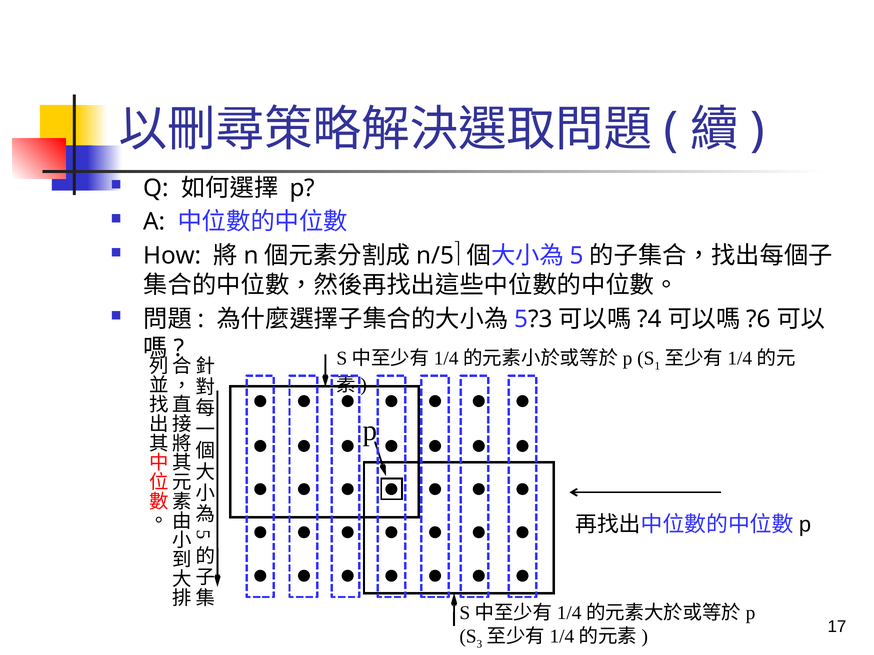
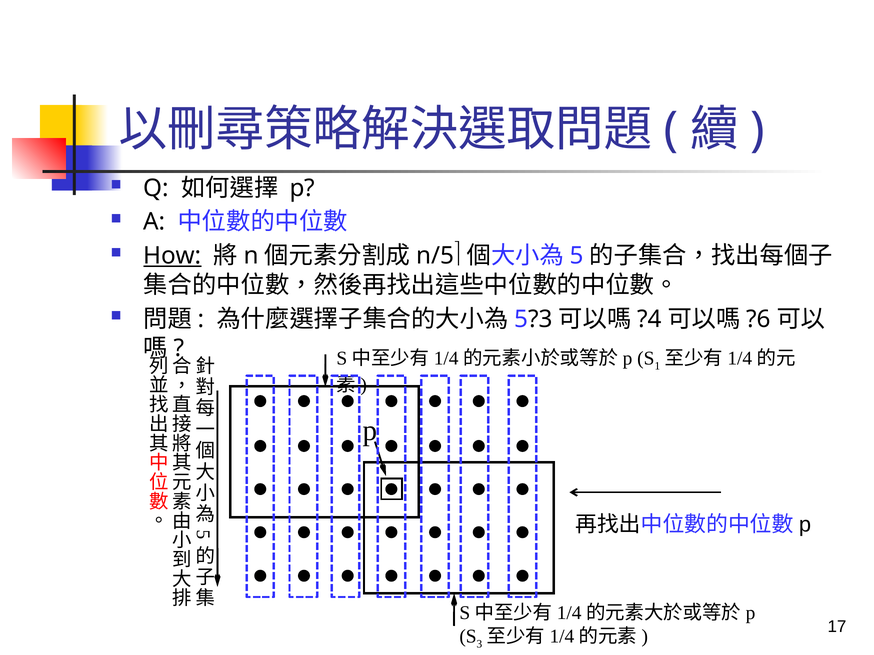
How underline: none -> present
